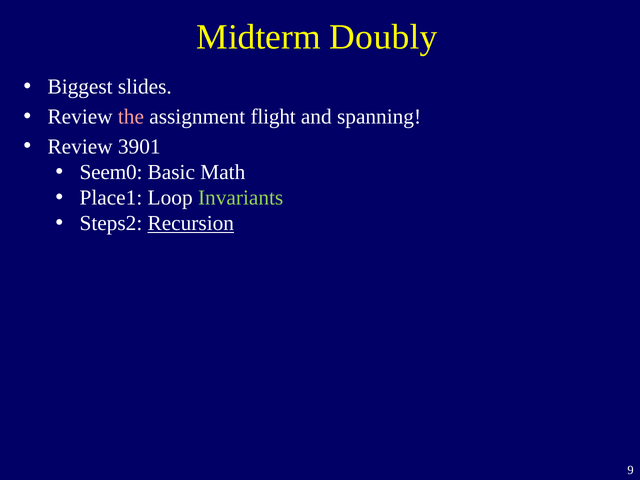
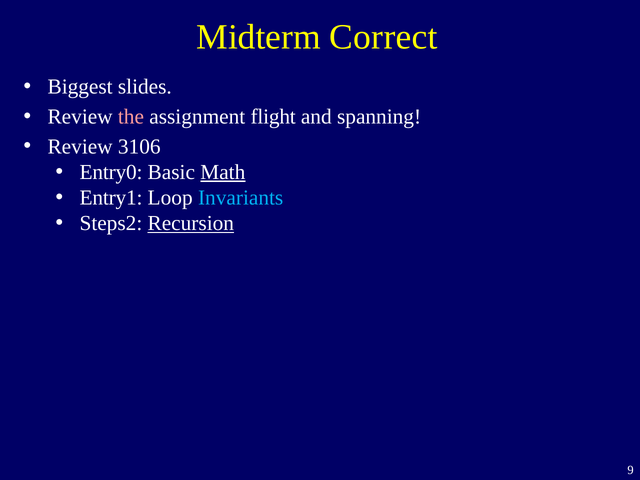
Doubly: Doubly -> Correct
3901: 3901 -> 3106
Seem0: Seem0 -> Entry0
Math underline: none -> present
Place1: Place1 -> Entry1
Invariants colour: light green -> light blue
